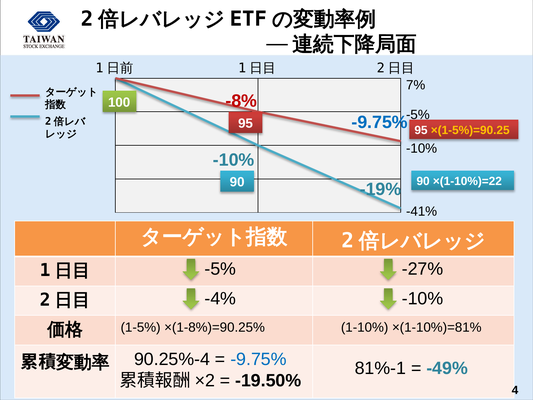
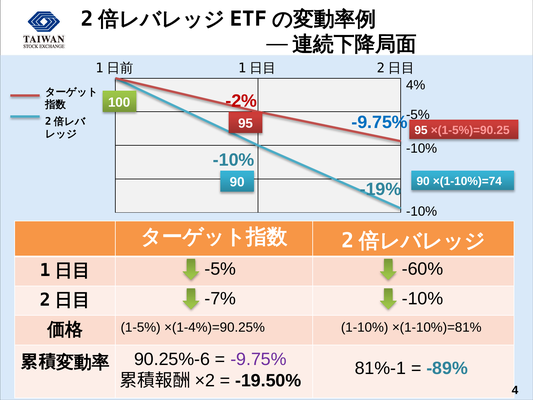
7%: 7% -> 4%
-8%: -8% -> -2%
×(1-5%)=90.25 colour: yellow -> pink
×(1-10%)=22: ×(1-10%)=22 -> ×(1-10%)=74
-41% at (422, 211): -41% -> -10%
-27%: -27% -> -60%
-4%: -4% -> -7%
×(1-8%)=90.25%: ×(1-8%)=90.25% -> ×(1-4%)=90.25%
90.25%-4: 90.25%-4 -> 90.25%-6
-9.75% at (258, 359) colour: blue -> purple
-49%: -49% -> -89%
